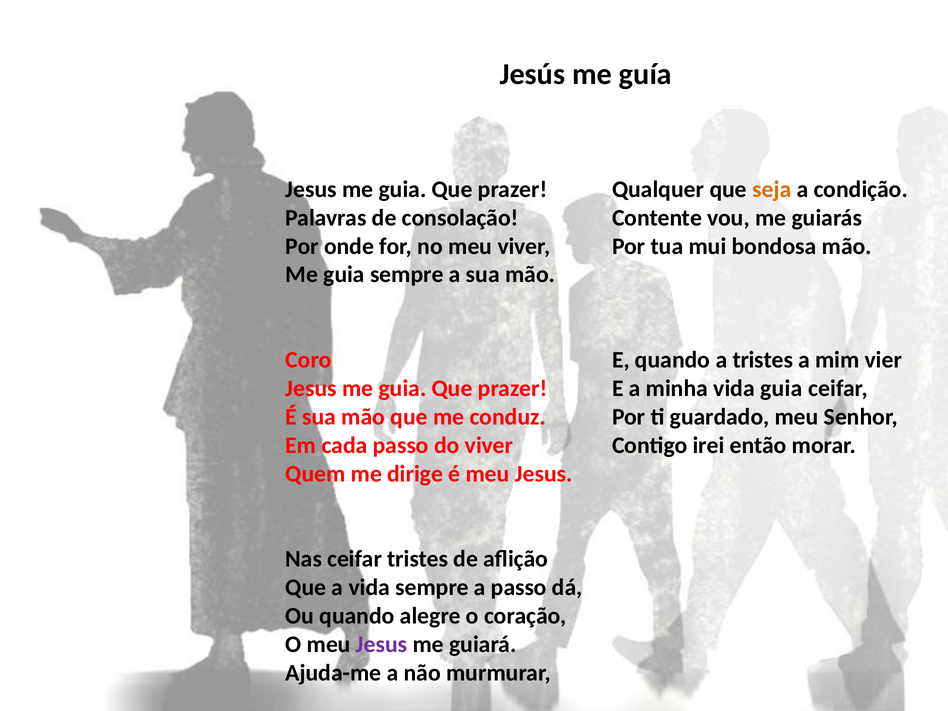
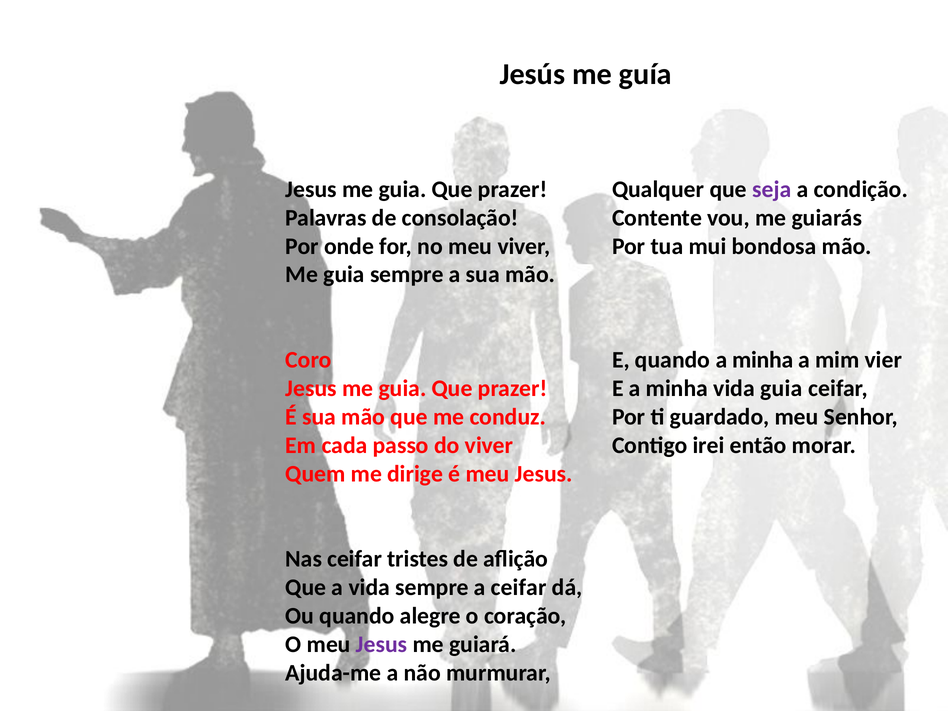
seja colour: orange -> purple
quando a tristes: tristes -> minha
a passo: passo -> ceifar
